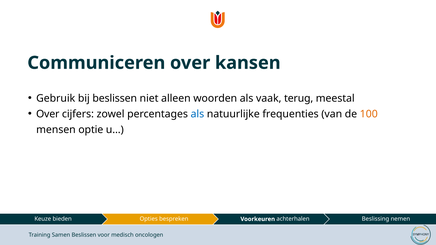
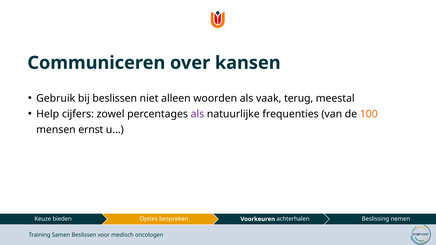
Over at (48, 114): Over -> Help
als at (197, 114) colour: blue -> purple
optie: optie -> ernst
